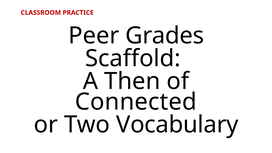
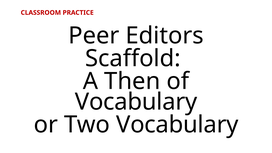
Grades: Grades -> Editors
Connected at (136, 102): Connected -> Vocabulary
